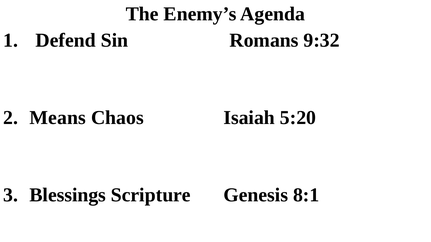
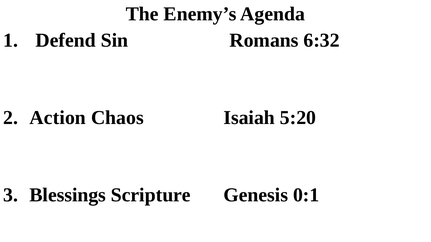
9:32: 9:32 -> 6:32
Means: Means -> Action
8:1: 8:1 -> 0:1
